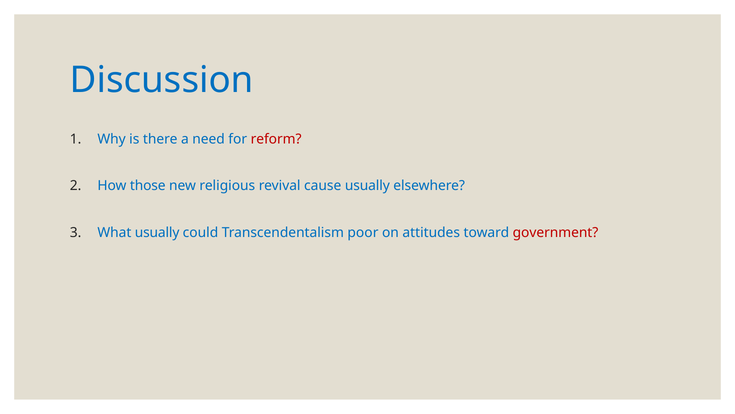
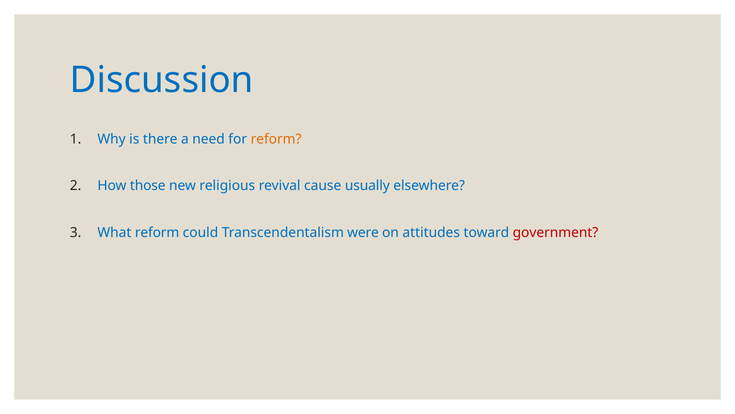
reform at (276, 139) colour: red -> orange
What usually: usually -> reform
poor: poor -> were
